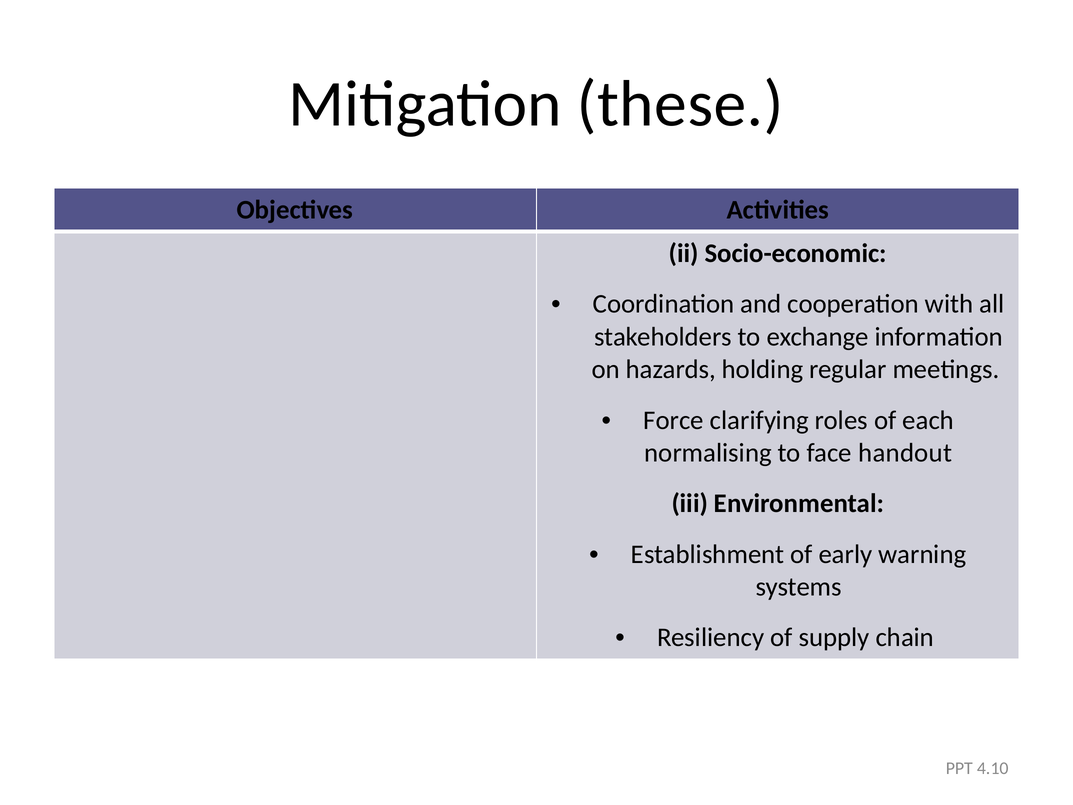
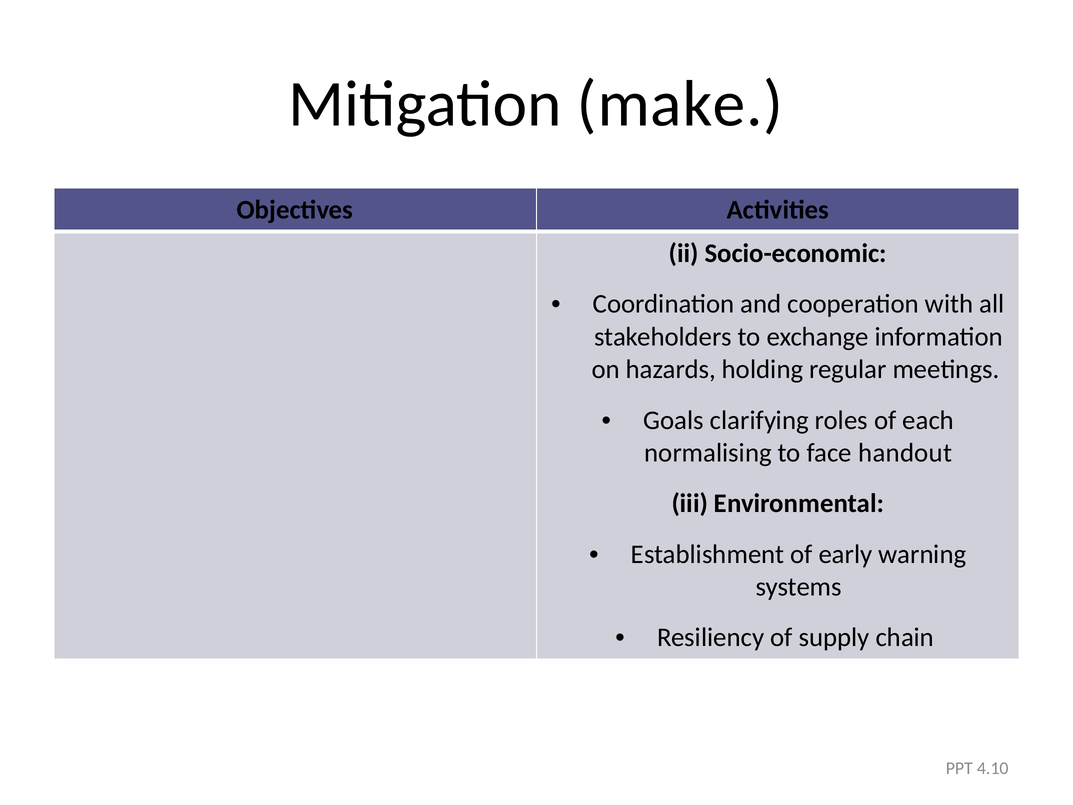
these: these -> make
Force: Force -> Goals
